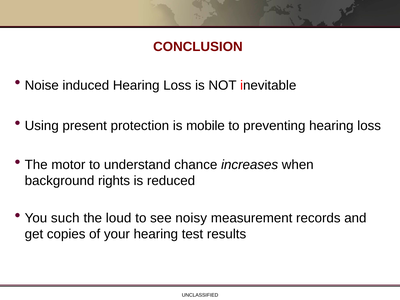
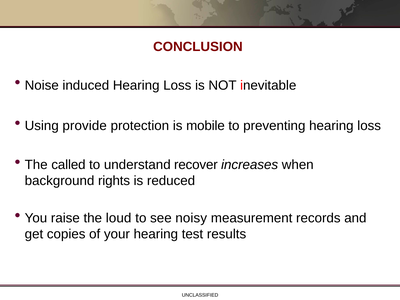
present: present -> provide
motor: motor -> called
chance: chance -> recover
such: such -> raise
